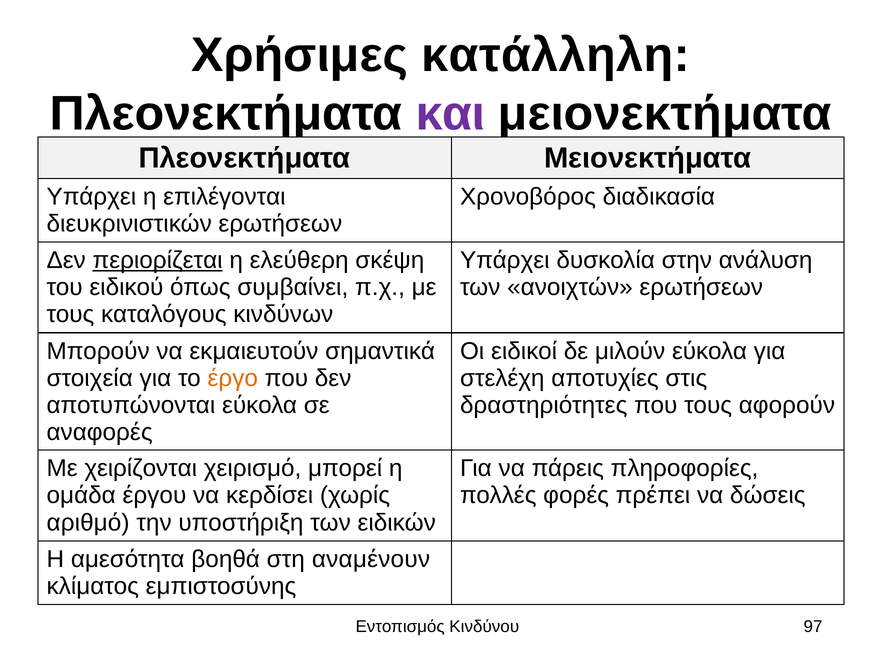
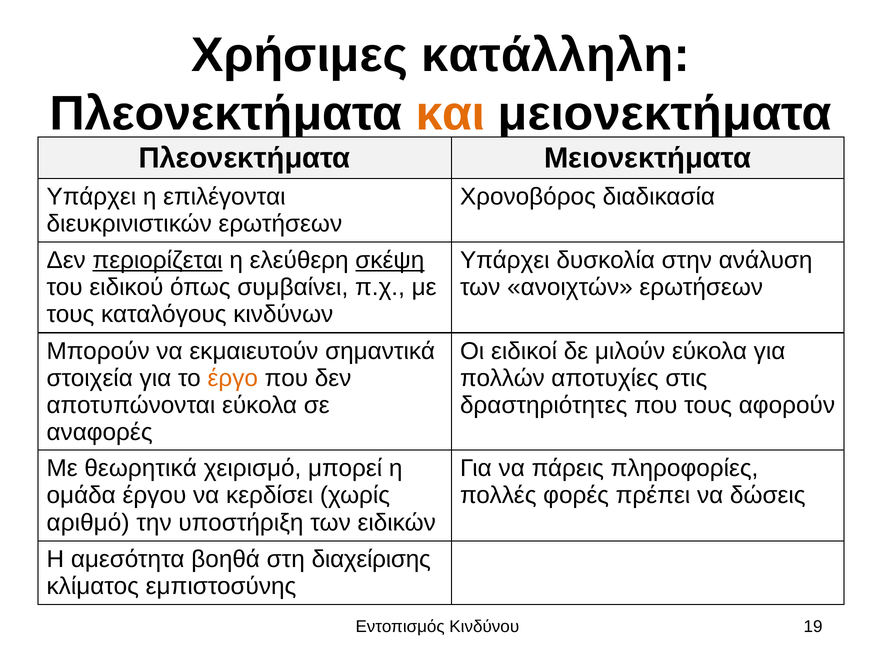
και colour: purple -> orange
σκέψη underline: none -> present
στελέχη: στελέχη -> πολλών
χειρίζονται: χειρίζονται -> θεωρητικά
αναμένουν: αναμένουν -> διαχείρισης
97: 97 -> 19
